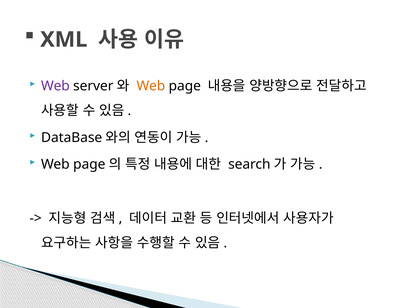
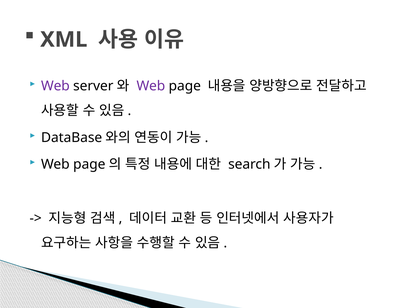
Web at (151, 86) colour: orange -> purple
